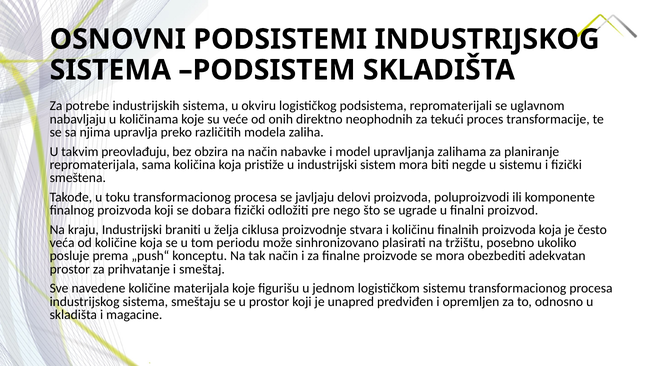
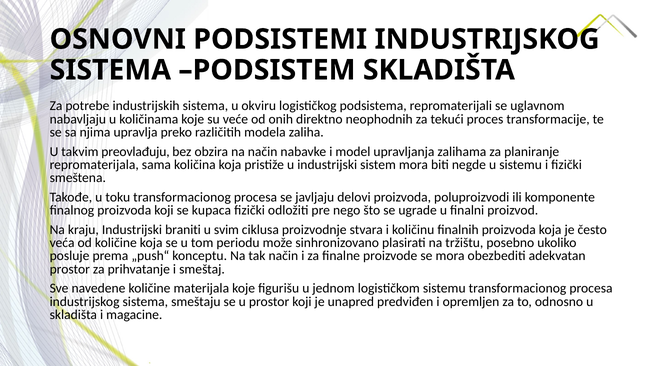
dobara: dobara -> kupaca
želja: želja -> svim
